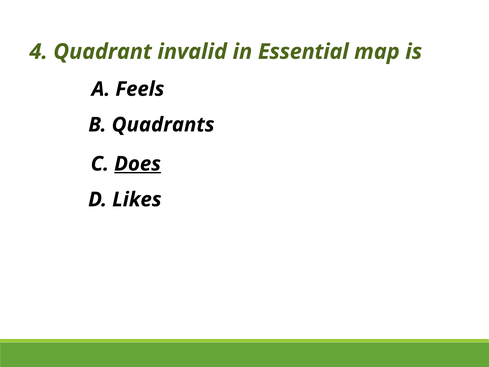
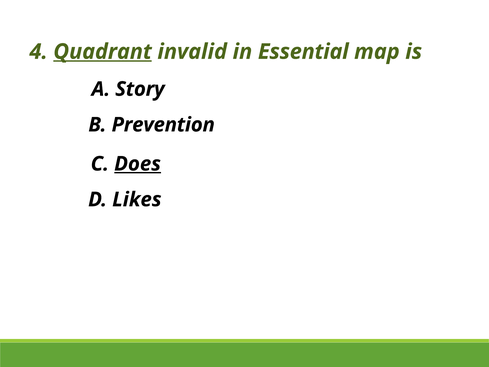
Quadrant underline: none -> present
Feels: Feels -> Story
Quadrants: Quadrants -> Prevention
